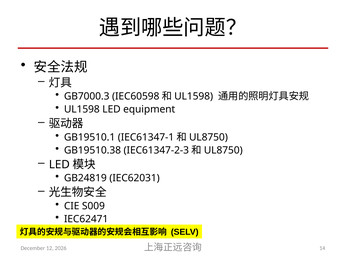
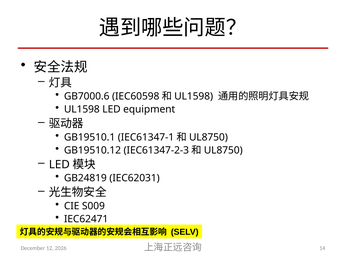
GB7000.3: GB7000.3 -> GB7000.6
GB19510.38: GB19510.38 -> GB19510.12
